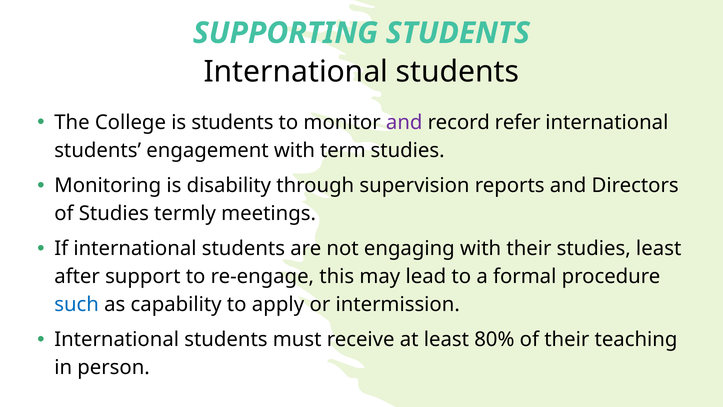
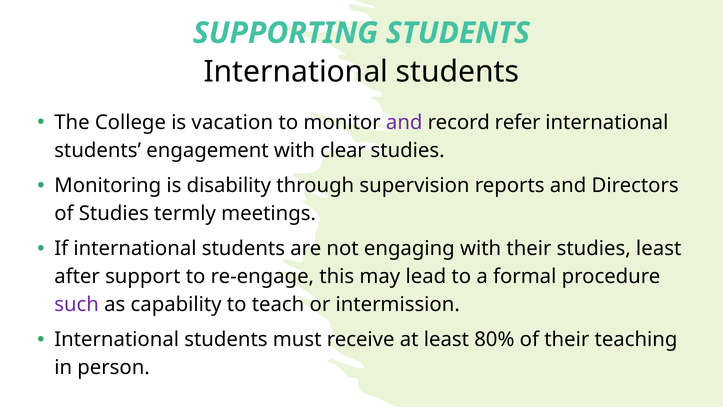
is students: students -> vacation
term: term -> clear
such colour: blue -> purple
apply: apply -> teach
